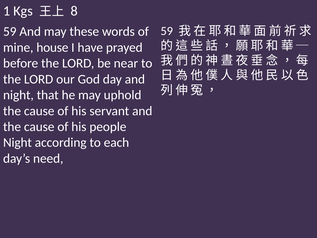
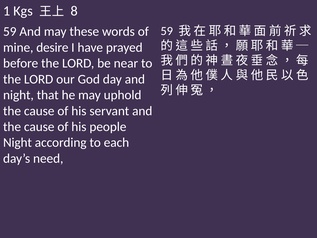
house: house -> desire
